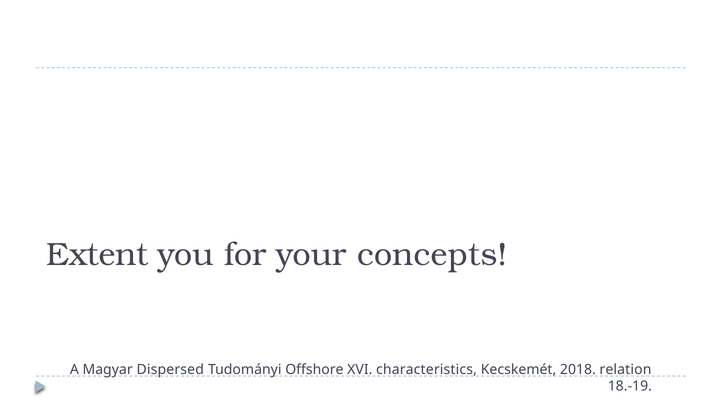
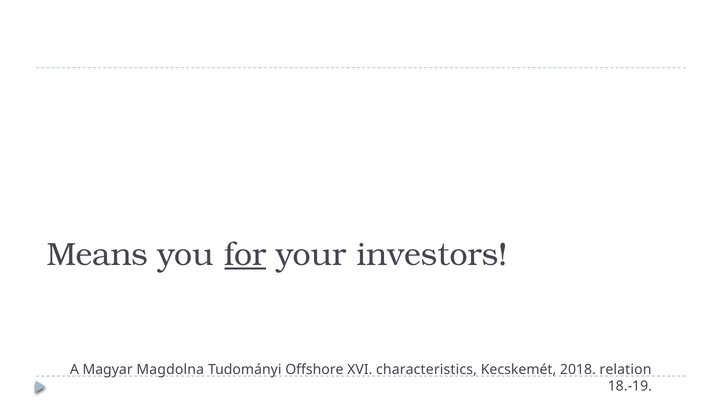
Extent: Extent -> Means
for underline: none -> present
concepts: concepts -> investors
Dispersed: Dispersed -> Magdolna
